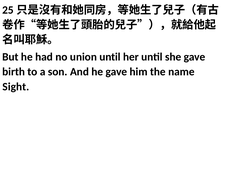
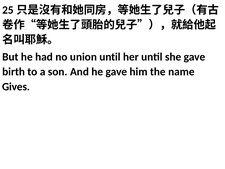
Sight: Sight -> Gives
